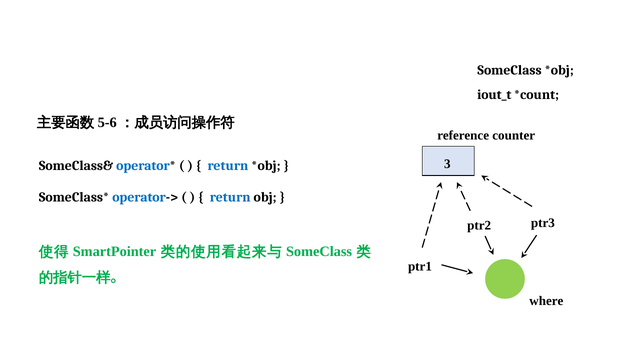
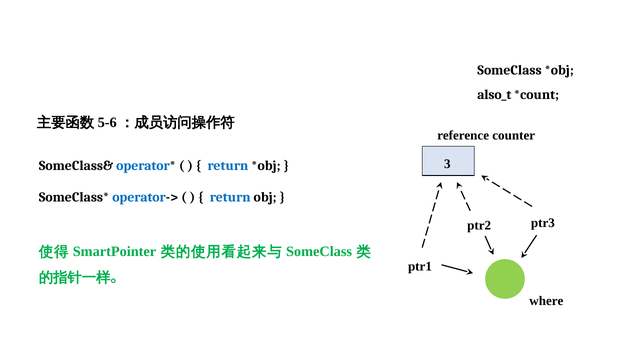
iout_t: iout_t -> also_t
